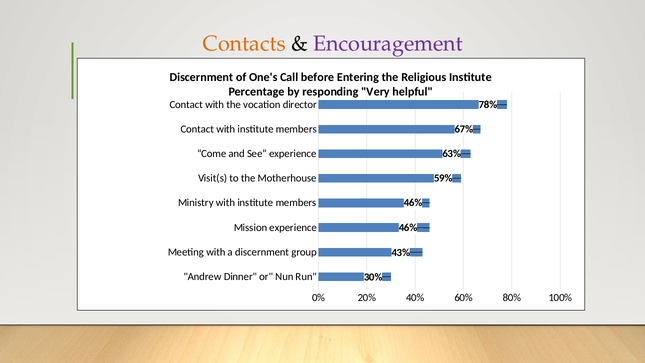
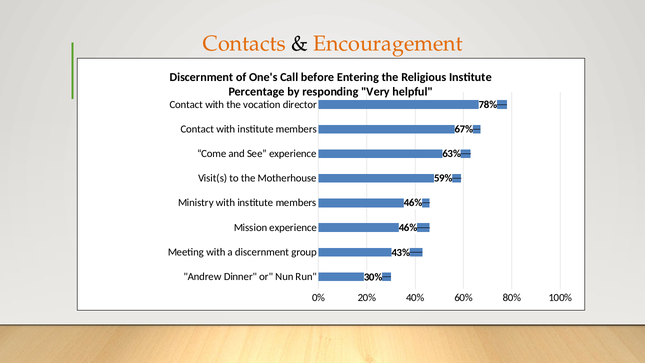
Encouragement colour: purple -> orange
